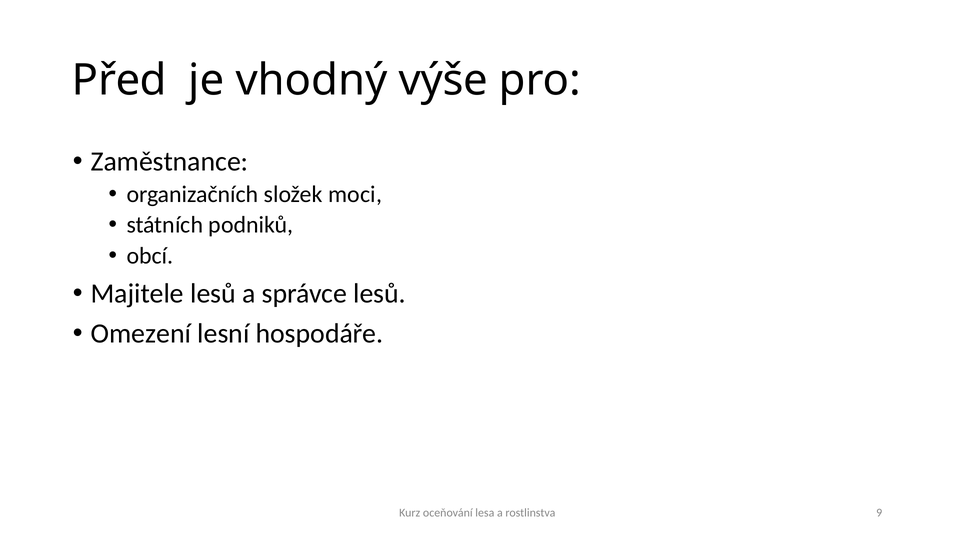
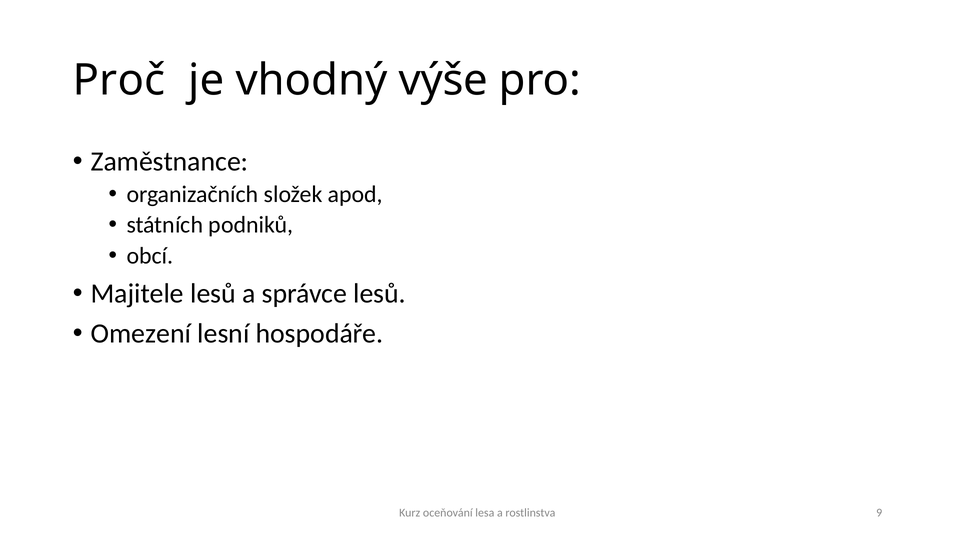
Před: Před -> Proč
moci: moci -> apod
